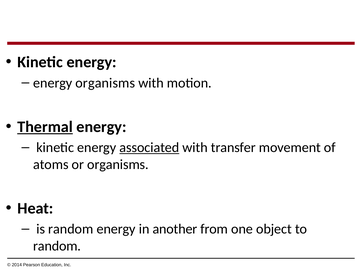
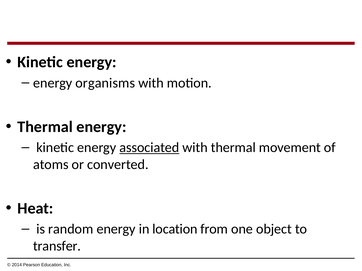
Thermal at (45, 127) underline: present -> none
with transfer: transfer -> thermal
or organisms: organisms -> converted
another: another -> location
random at (57, 246): random -> transfer
